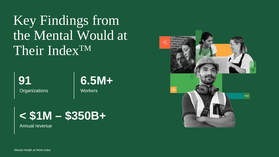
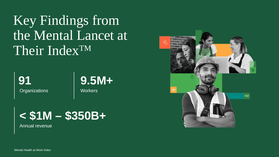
Would: Would -> Lancet
6.5M+: 6.5M+ -> 9.5M+
